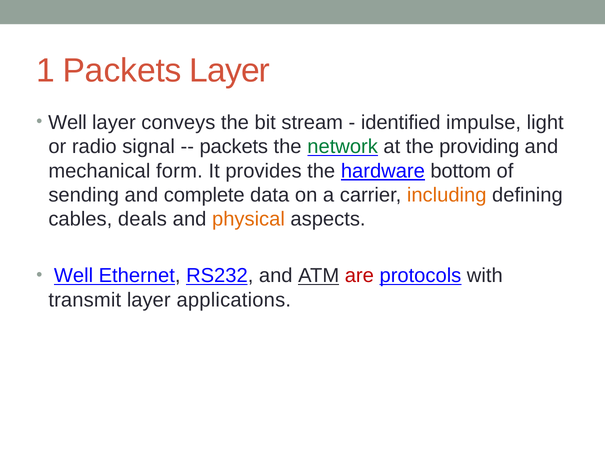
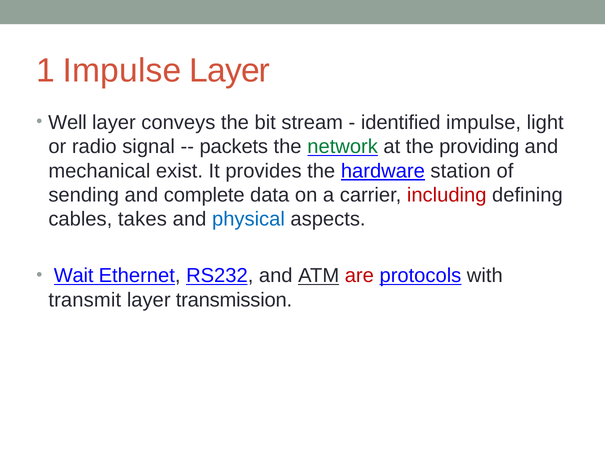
1 Packets: Packets -> Impulse
form: form -> exist
bottom: bottom -> station
including colour: orange -> red
deals: deals -> takes
physical colour: orange -> blue
Well at (74, 276): Well -> Wait
applications: applications -> transmission
